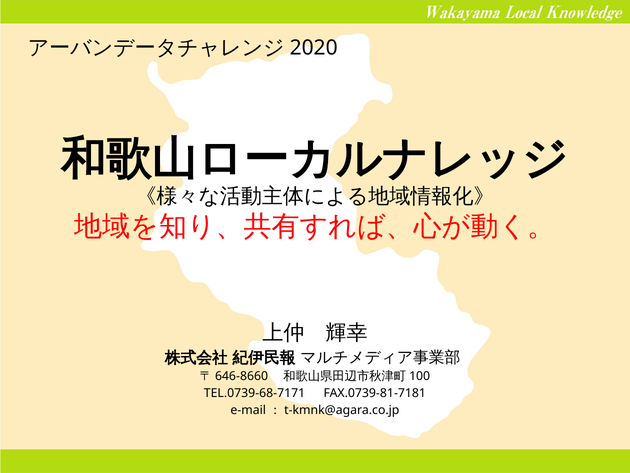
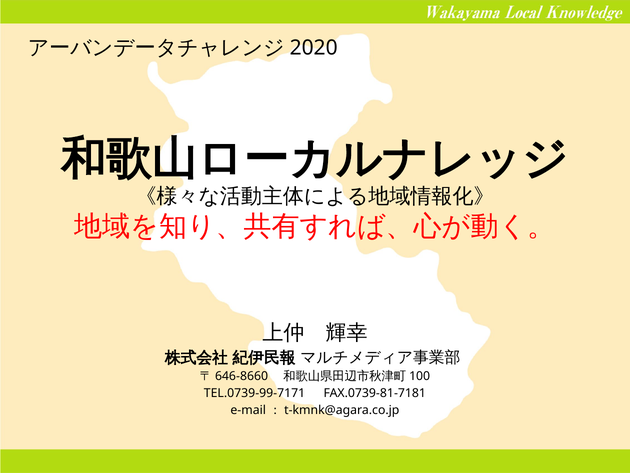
TEL.0739-68-7171: TEL.0739-68-7171 -> TEL.0739-99-7171
